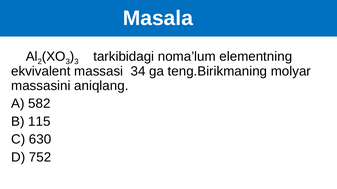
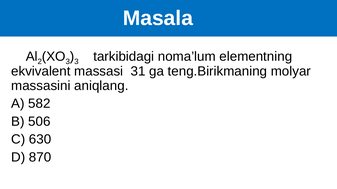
34: 34 -> 31
115: 115 -> 506
752: 752 -> 870
